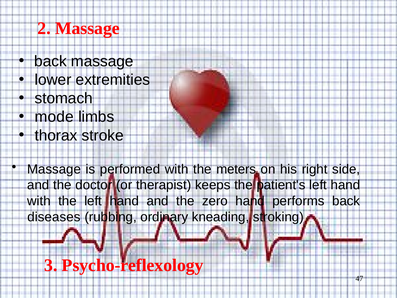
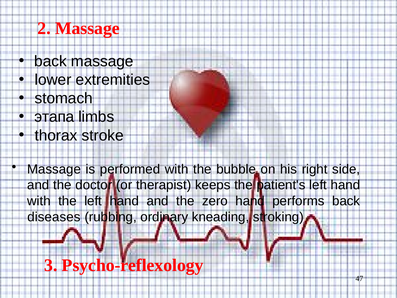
mode: mode -> этапа
meters: meters -> bubble
